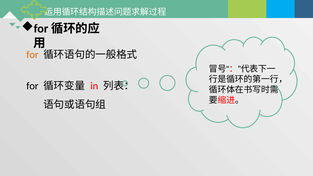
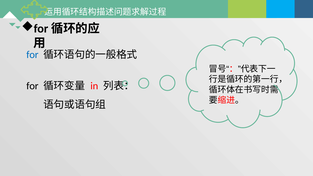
for at (32, 55) colour: orange -> blue
